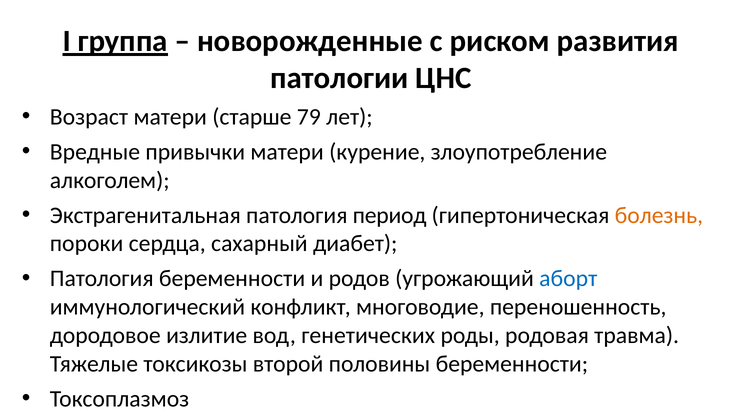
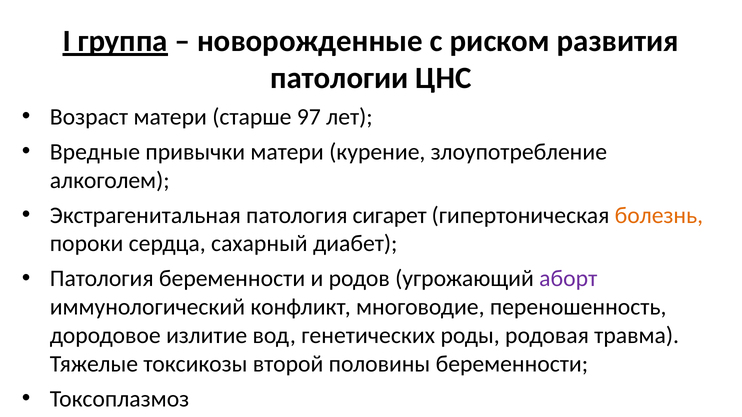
79: 79 -> 97
период: период -> сигарет
аборт colour: blue -> purple
